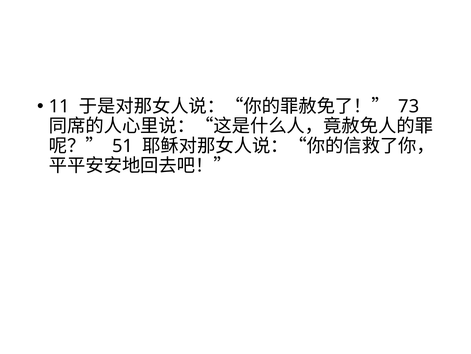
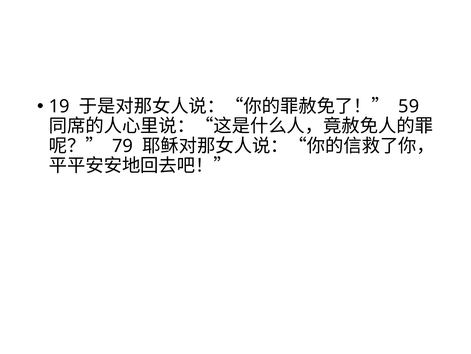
11: 11 -> 19
73: 73 -> 59
51: 51 -> 79
